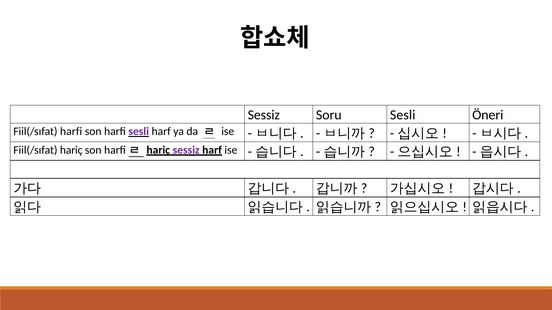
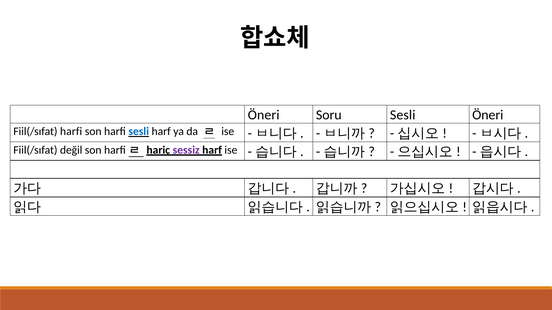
Sessiz at (264, 115): Sessiz -> Öneri
sesli at (139, 132) colour: purple -> blue
Fiil(/sıfat hariç: hariç -> değil
